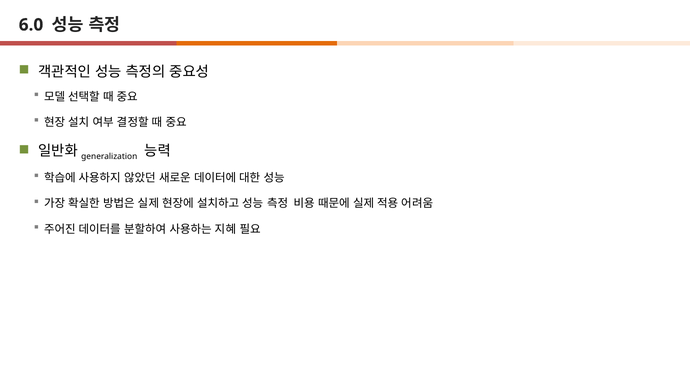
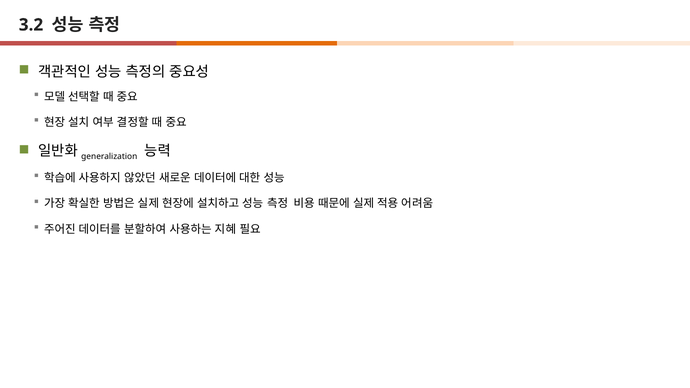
6.0: 6.0 -> 3.2
